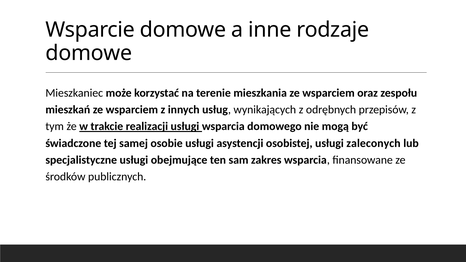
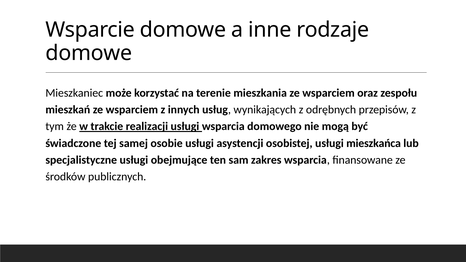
zaleconych: zaleconych -> mieszkańca
